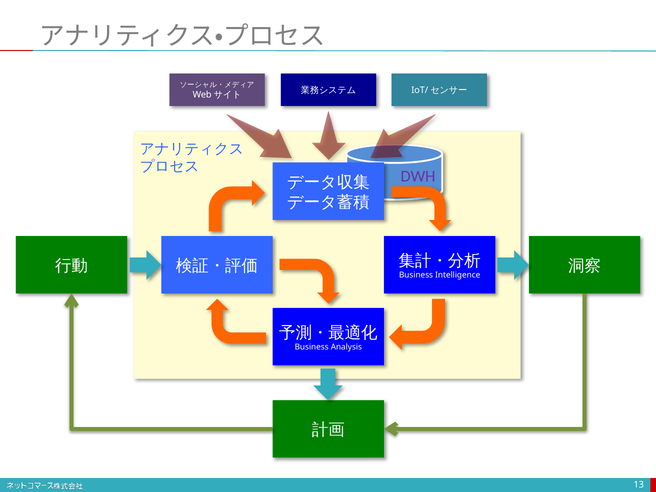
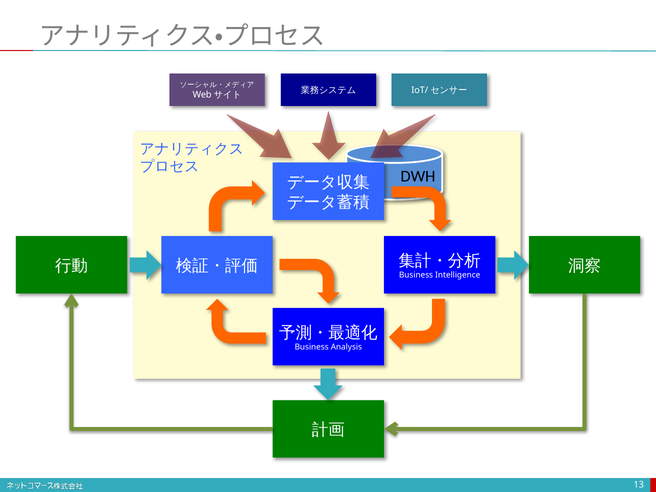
DWH colour: purple -> black
